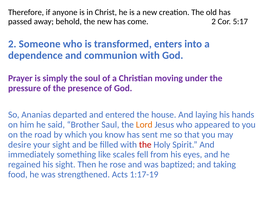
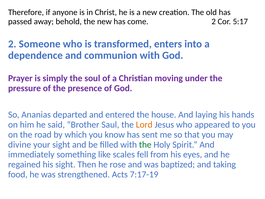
desire: desire -> divine
the at (145, 144) colour: red -> green
1:17-19: 1:17-19 -> 7:17-19
